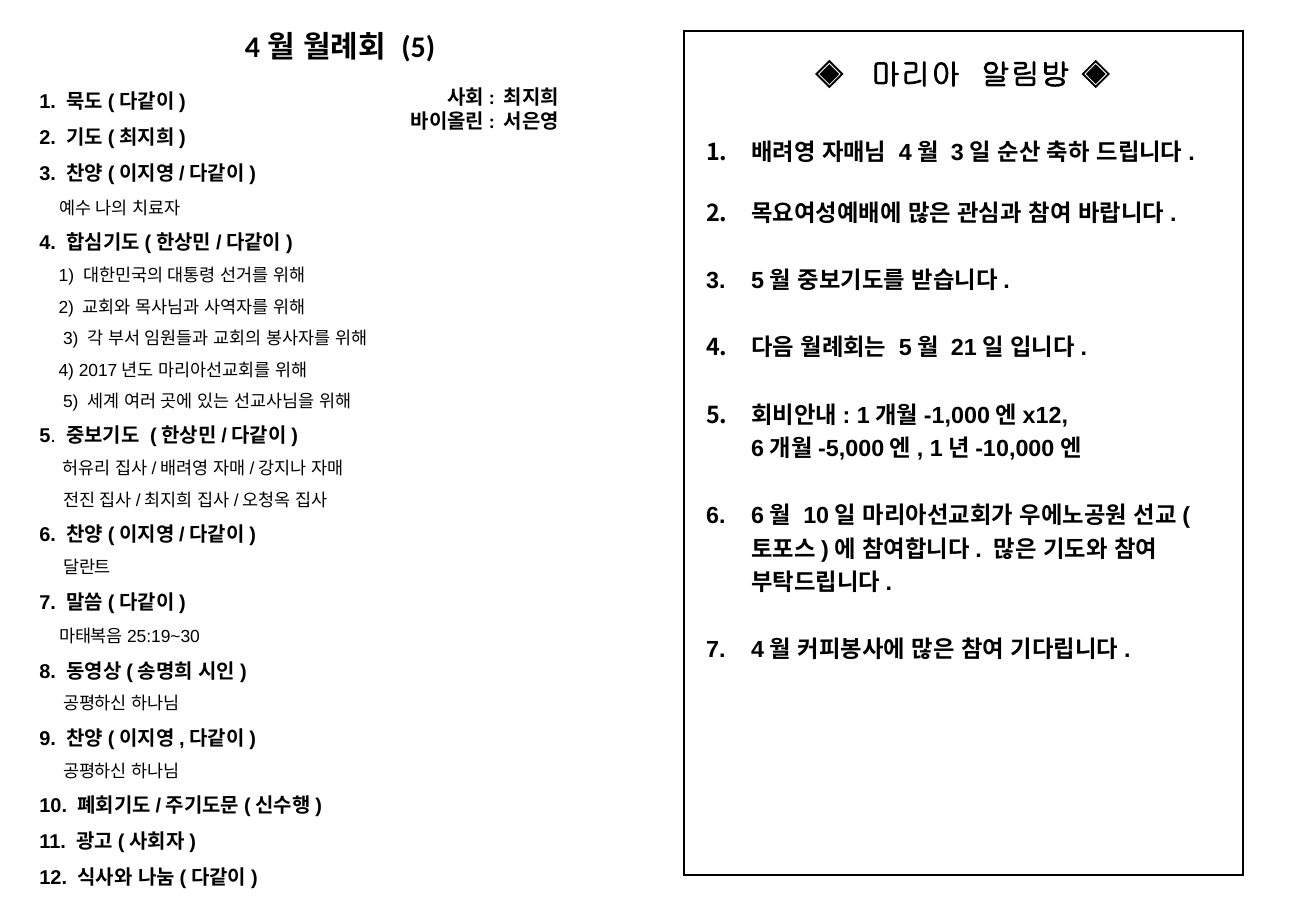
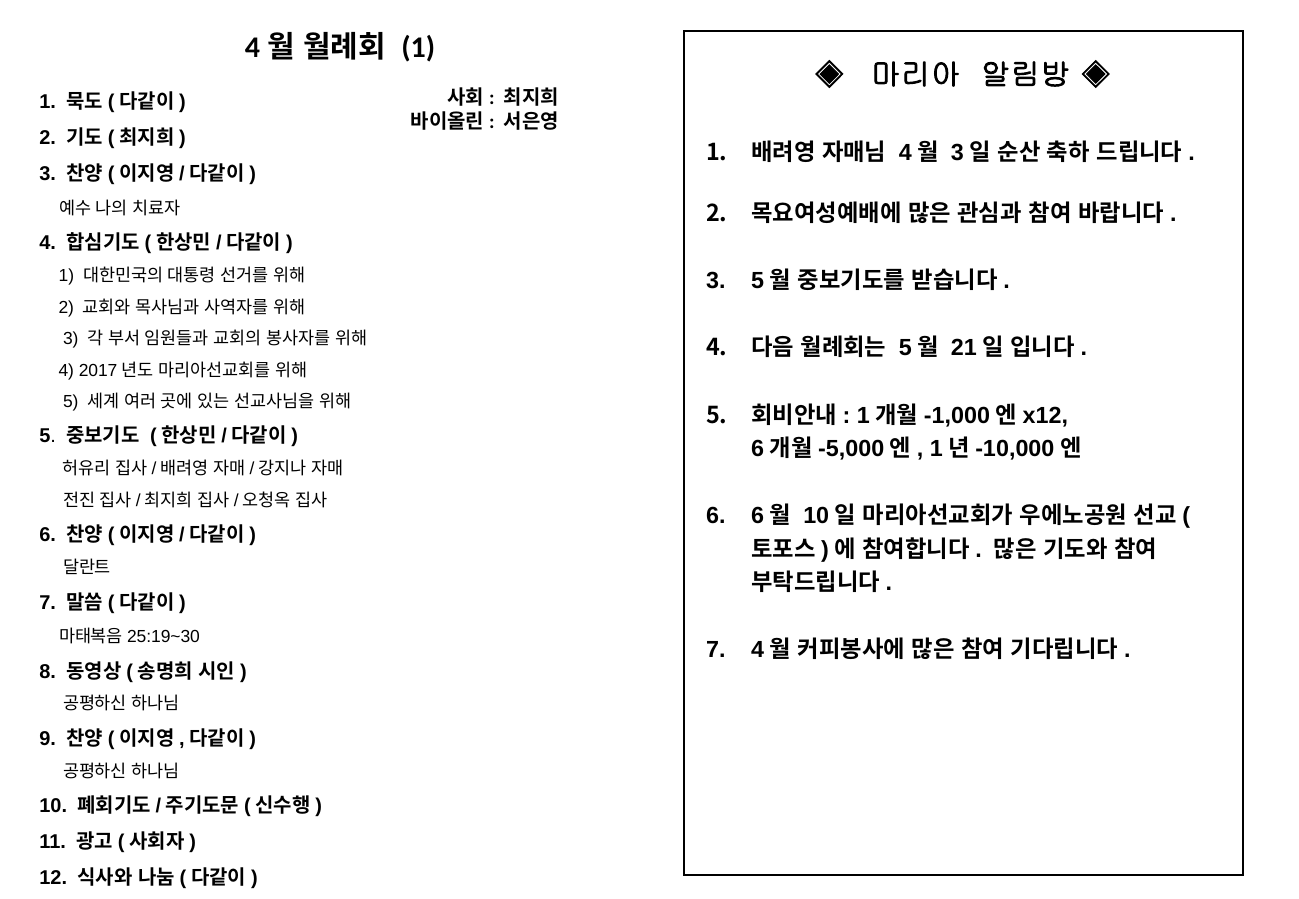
5 at (418, 47): 5 -> 1
